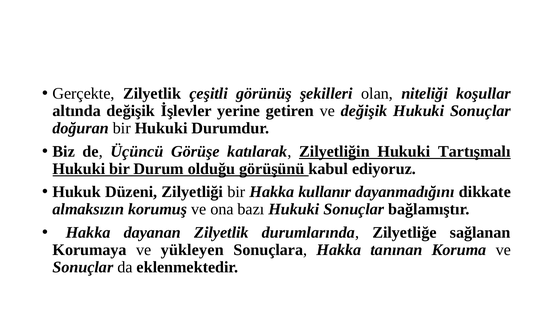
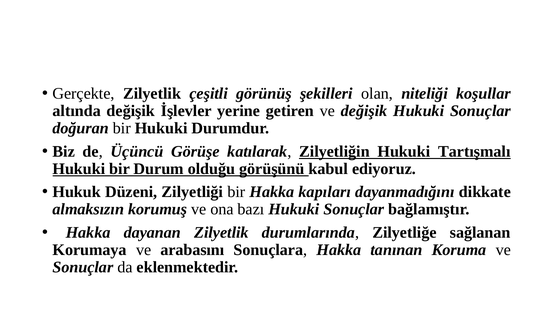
kullanır: kullanır -> kapıları
yükleyen: yükleyen -> arabasını
